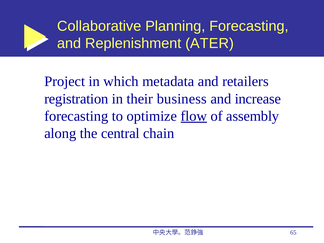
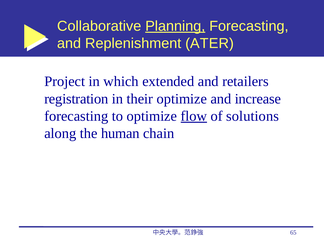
Planning underline: none -> present
metadata: metadata -> extended
their business: business -> optimize
assembly: assembly -> solutions
central: central -> human
